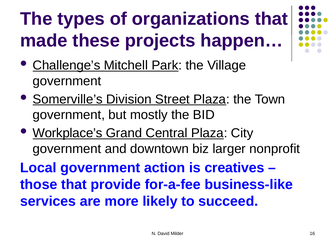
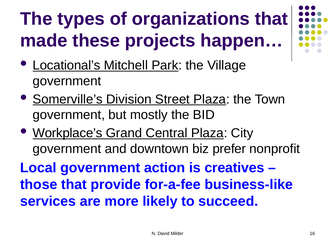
Challenge’s: Challenge’s -> Locational’s
larger: larger -> prefer
